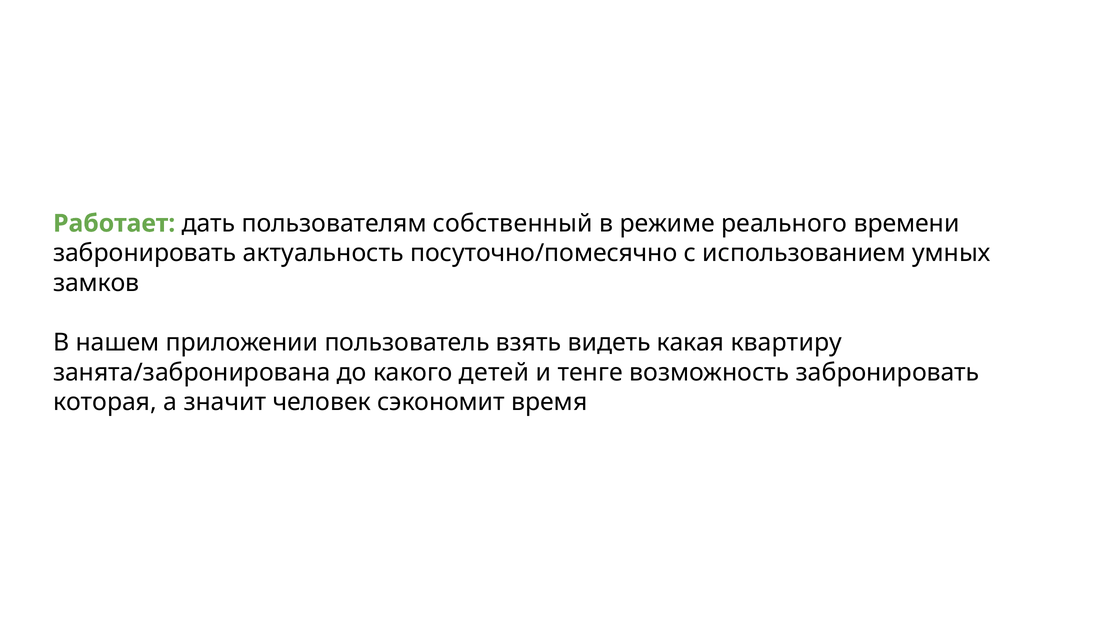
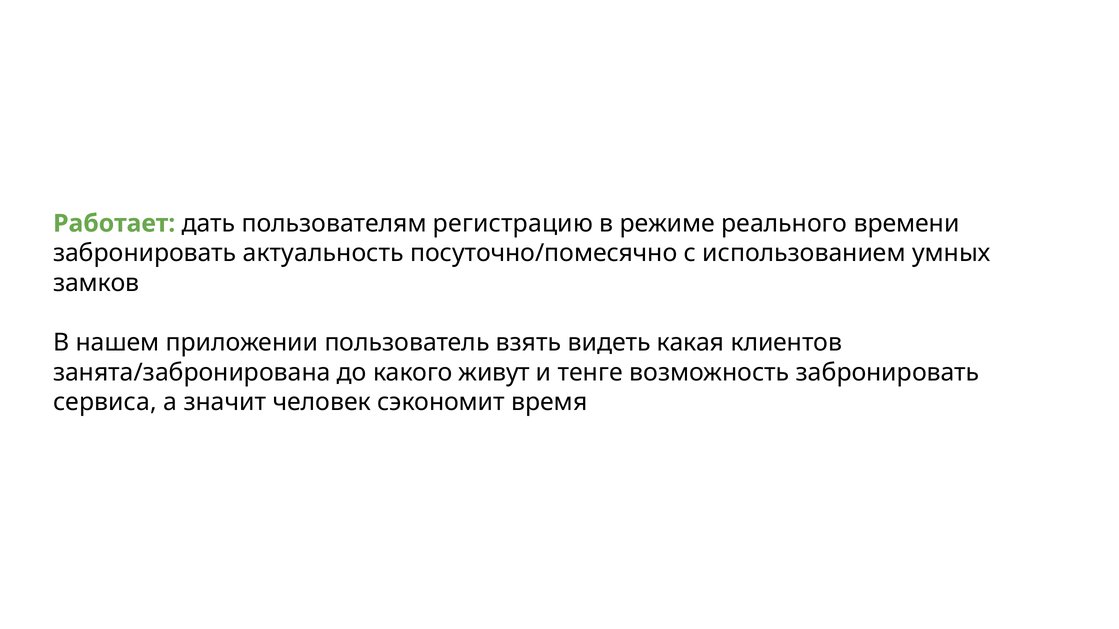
собственный: собственный -> регистрацию
квартиру: квартиру -> клиентов
детей: детей -> живут
которая: которая -> сервиса
